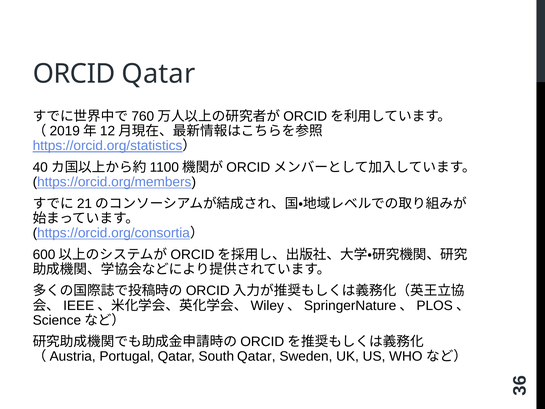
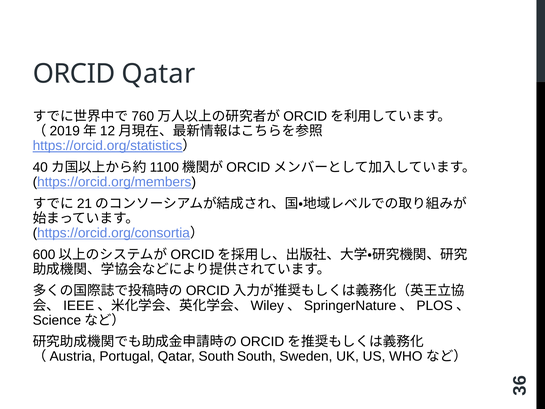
South Qatar: Qatar -> South
